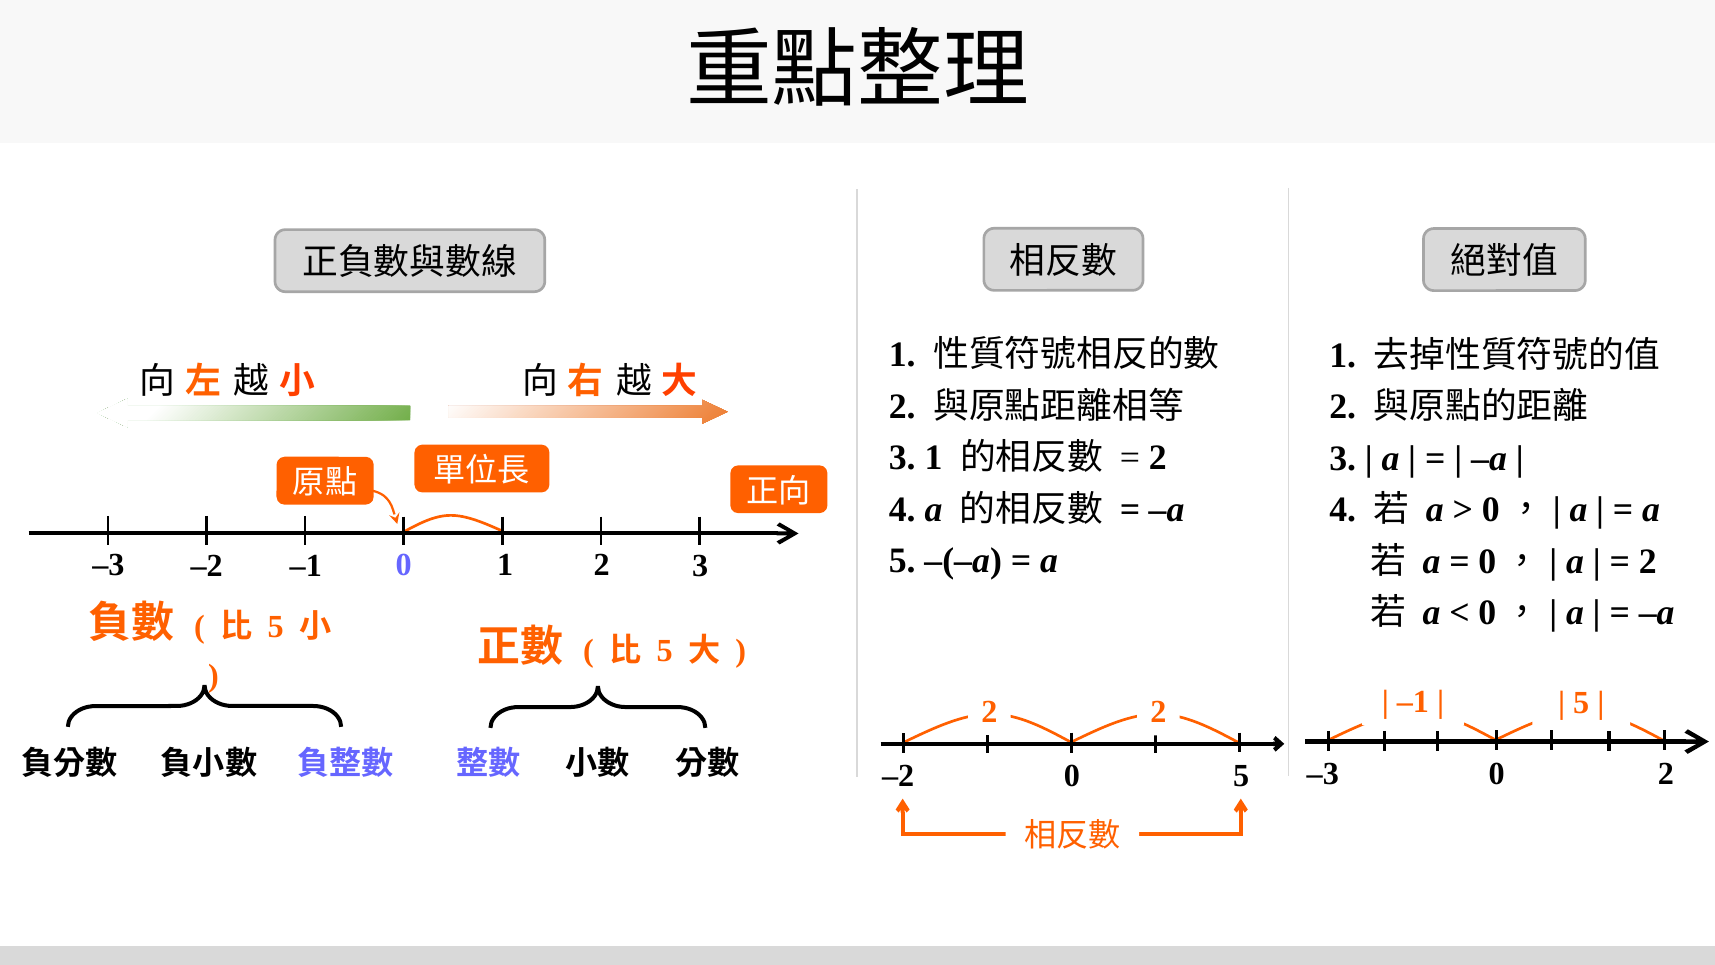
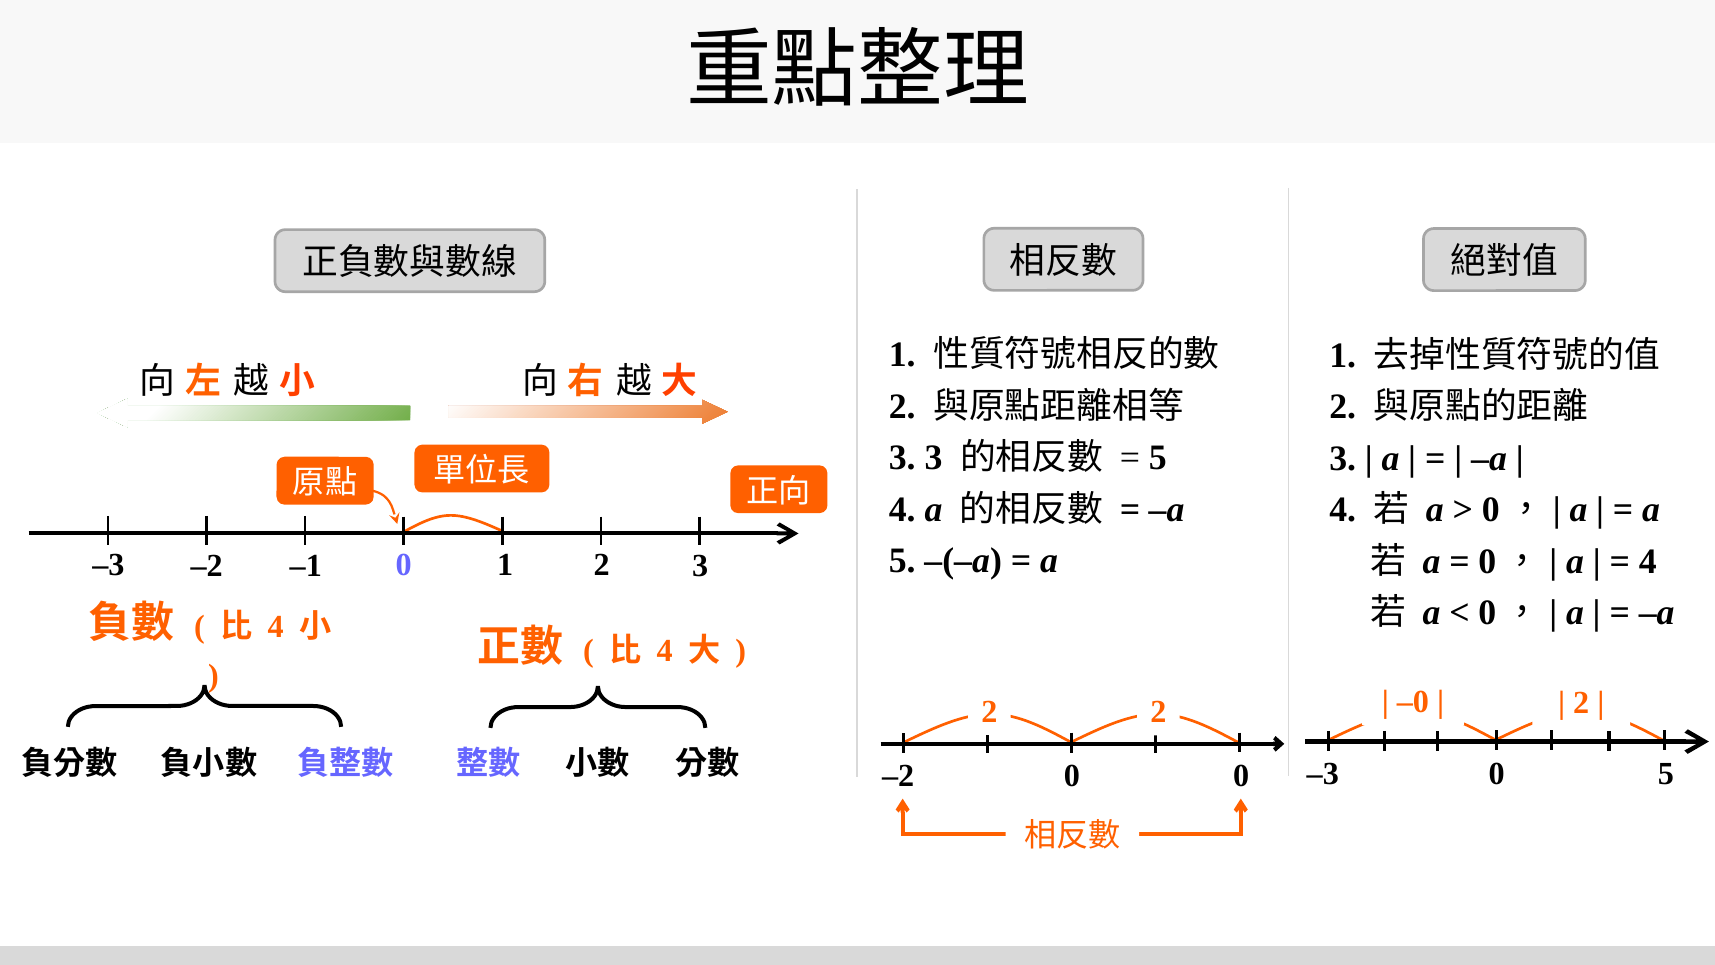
3 1: 1 -> 3
2 at (1158, 458): 2 -> 5
2 at (1648, 561): 2 -> 4
5 at (276, 627): 5 -> 4
5 at (665, 651): 5 -> 4
–1 at (1413, 701): –1 -> –0
5 at (1581, 703): 5 -> 2
0 2: 2 -> 5
0 5: 5 -> 0
